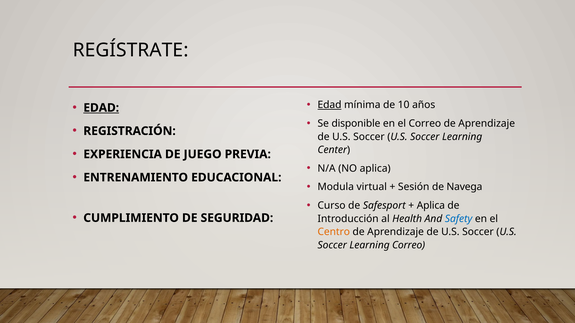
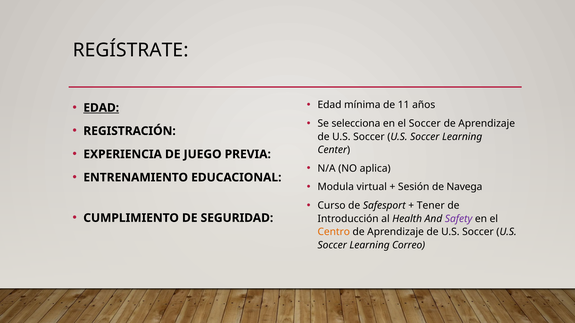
Edad at (330, 105) underline: present -> none
10: 10 -> 11
disponible: disponible -> selecciona
el Correo: Correo -> Soccer
Aplica at (431, 206): Aplica -> Tener
Safety colour: blue -> purple
